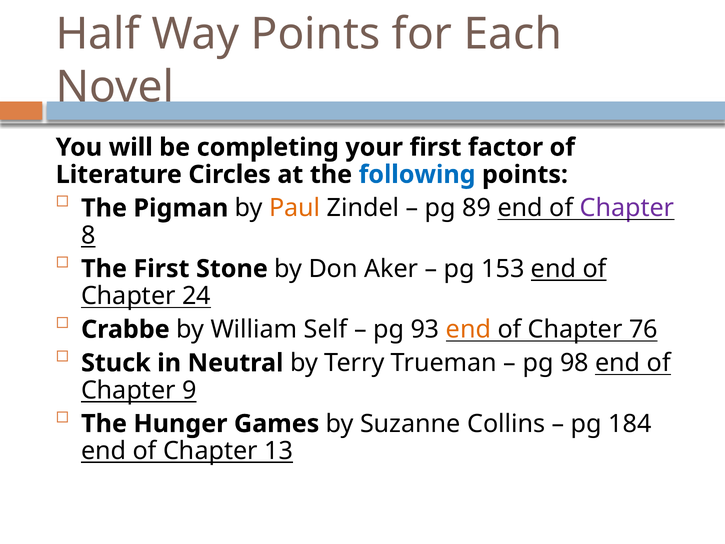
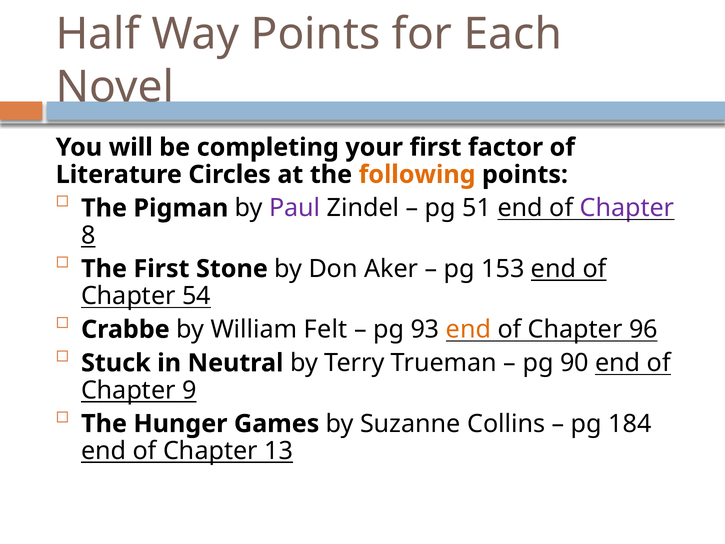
following colour: blue -> orange
Paul colour: orange -> purple
89: 89 -> 51
24: 24 -> 54
Self: Self -> Felt
76: 76 -> 96
98: 98 -> 90
